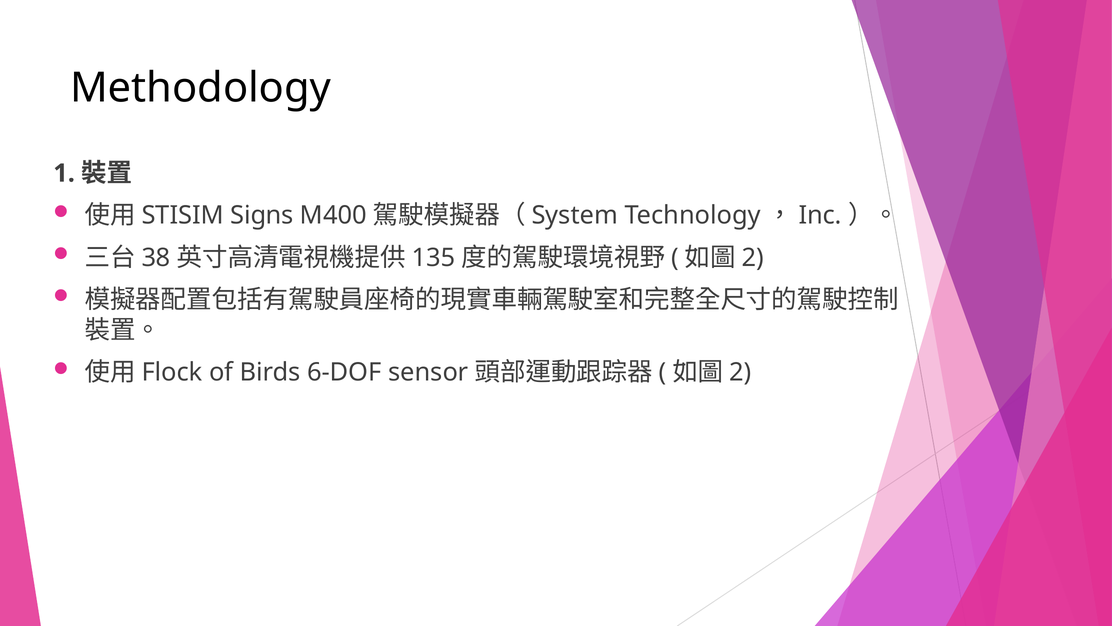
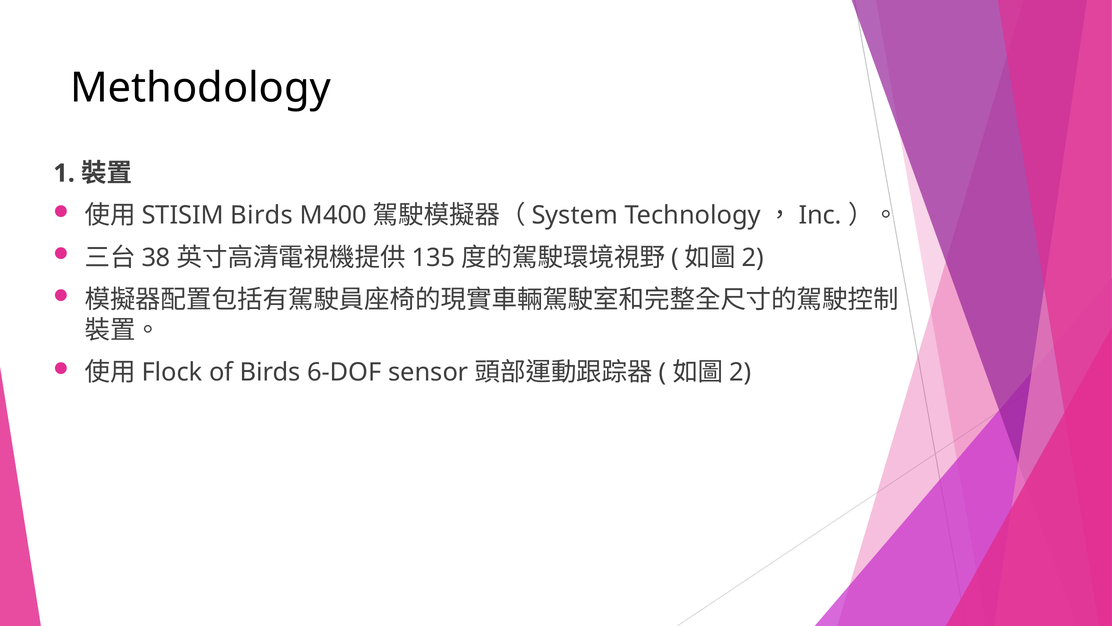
Signs at (262, 215): Signs -> Birds
